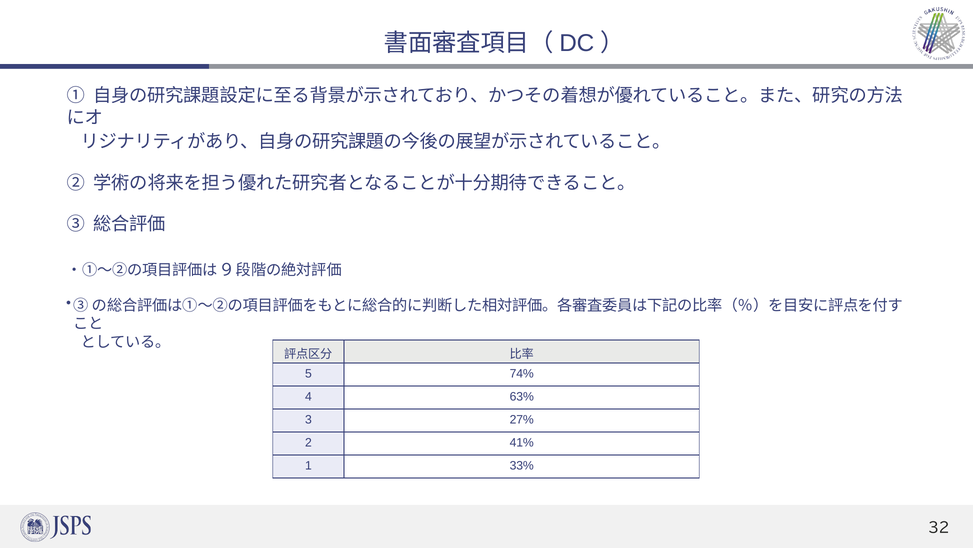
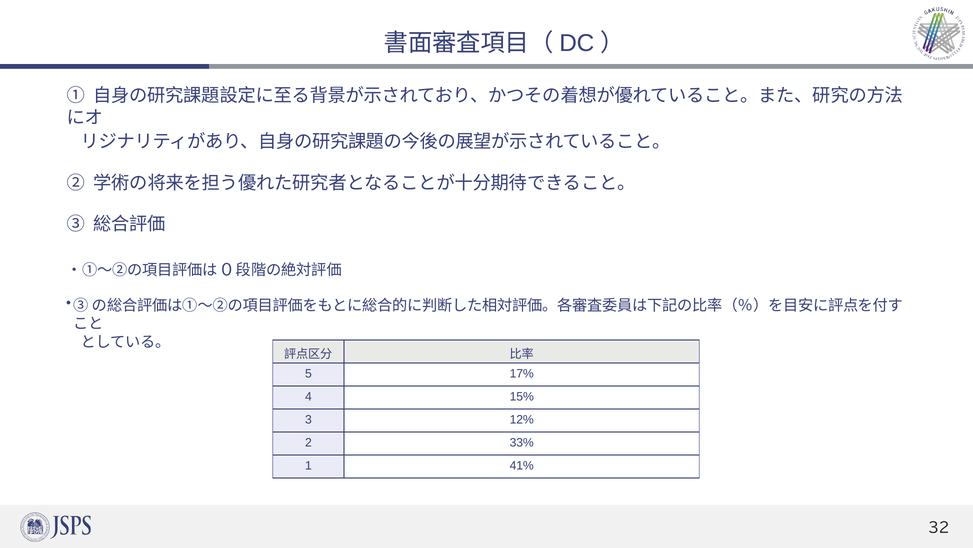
9: 9 -> 0
74%: 74% -> 17%
63%: 63% -> 15%
27%: 27% -> 12%
41%: 41% -> 33%
33%: 33% -> 41%
